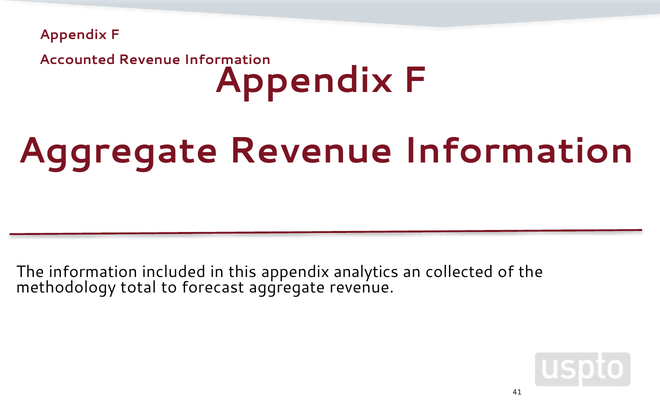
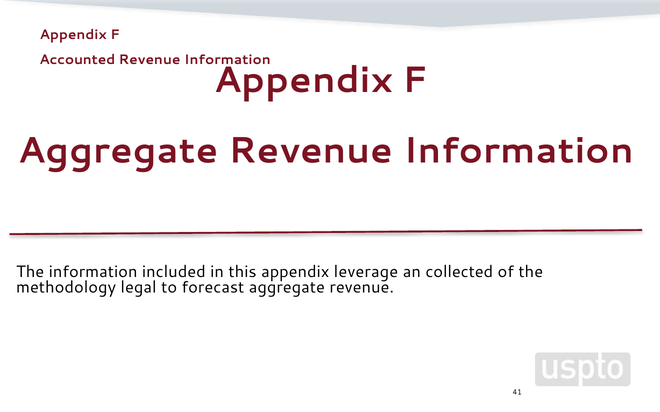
analytics: analytics -> leverage
total: total -> legal
